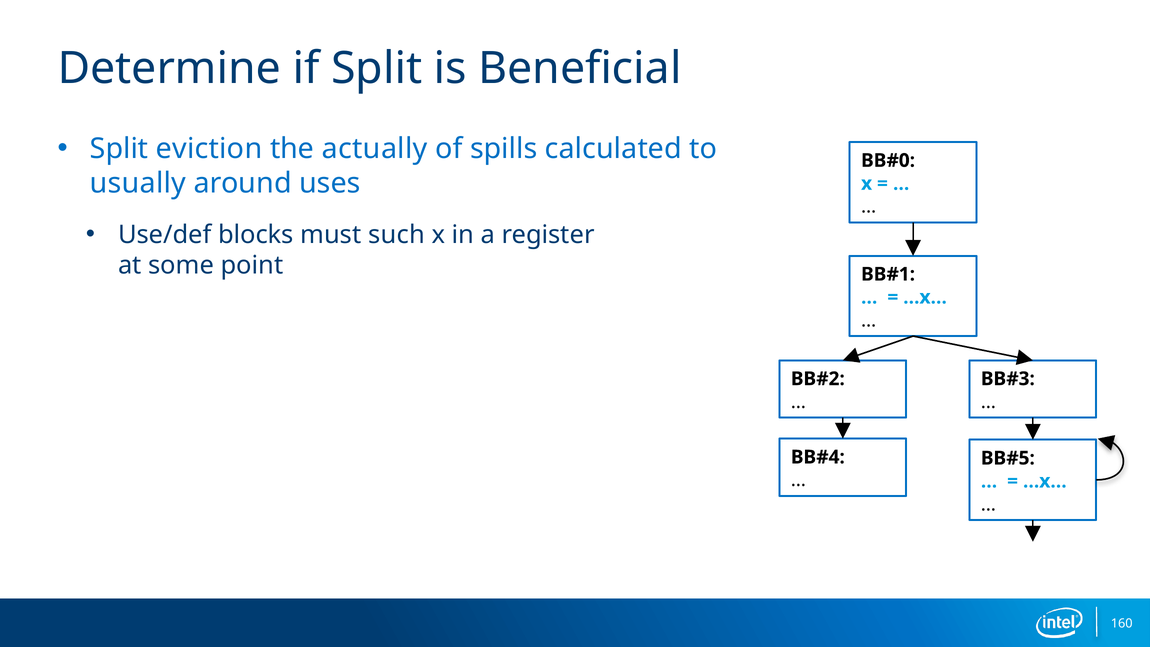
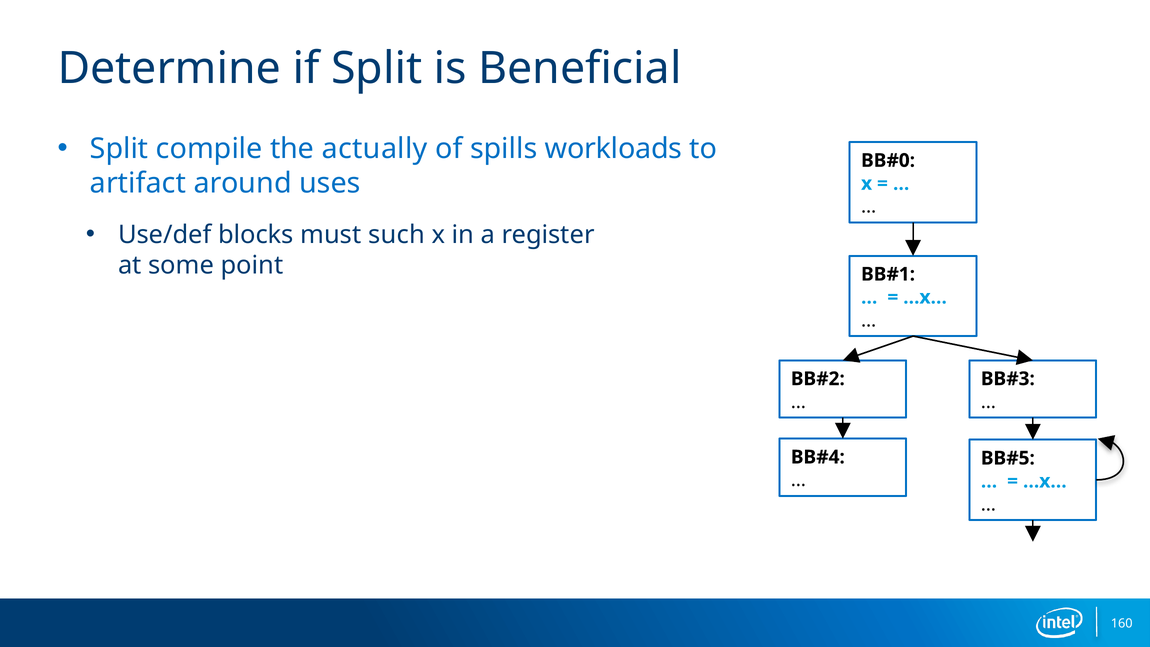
eviction: eviction -> compile
calculated: calculated -> workloads
usually: usually -> artifact
